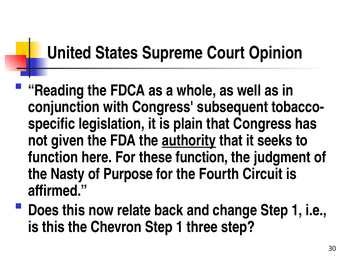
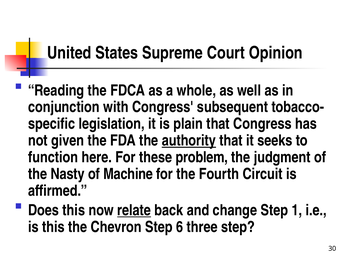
these function: function -> problem
Purpose: Purpose -> Machine
relate underline: none -> present
Chevron Step 1: 1 -> 6
